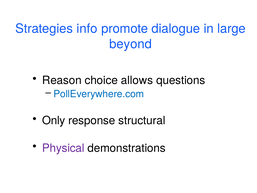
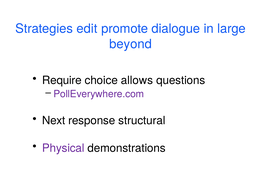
info: info -> edit
Reason: Reason -> Require
PollEverywhere.com colour: blue -> purple
Only: Only -> Next
